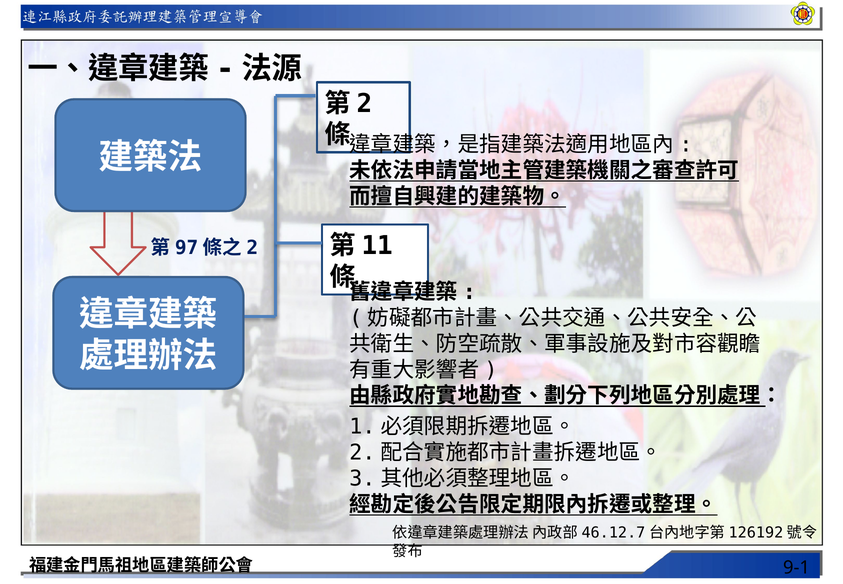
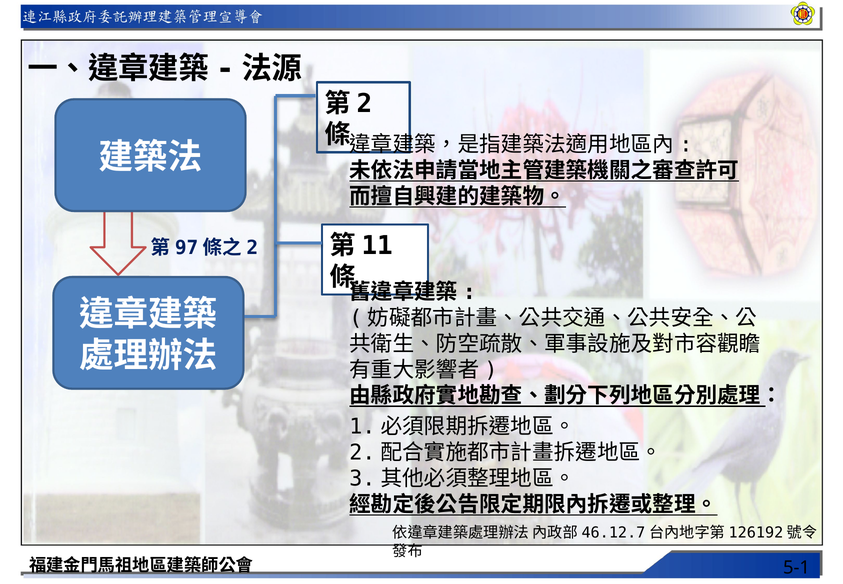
9-1: 9-1 -> 5-1
